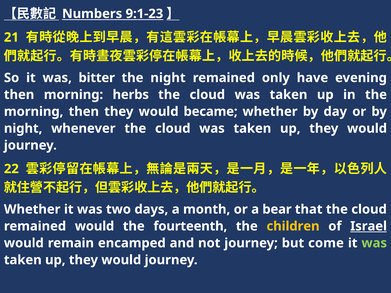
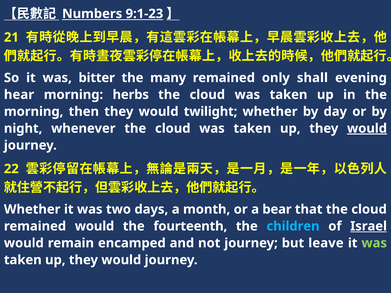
the night: night -> many
have: have -> shall
then at (19, 95): then -> hear
became: became -> twilight
would at (367, 129) underline: none -> present
children colour: yellow -> light blue
come: come -> leave
